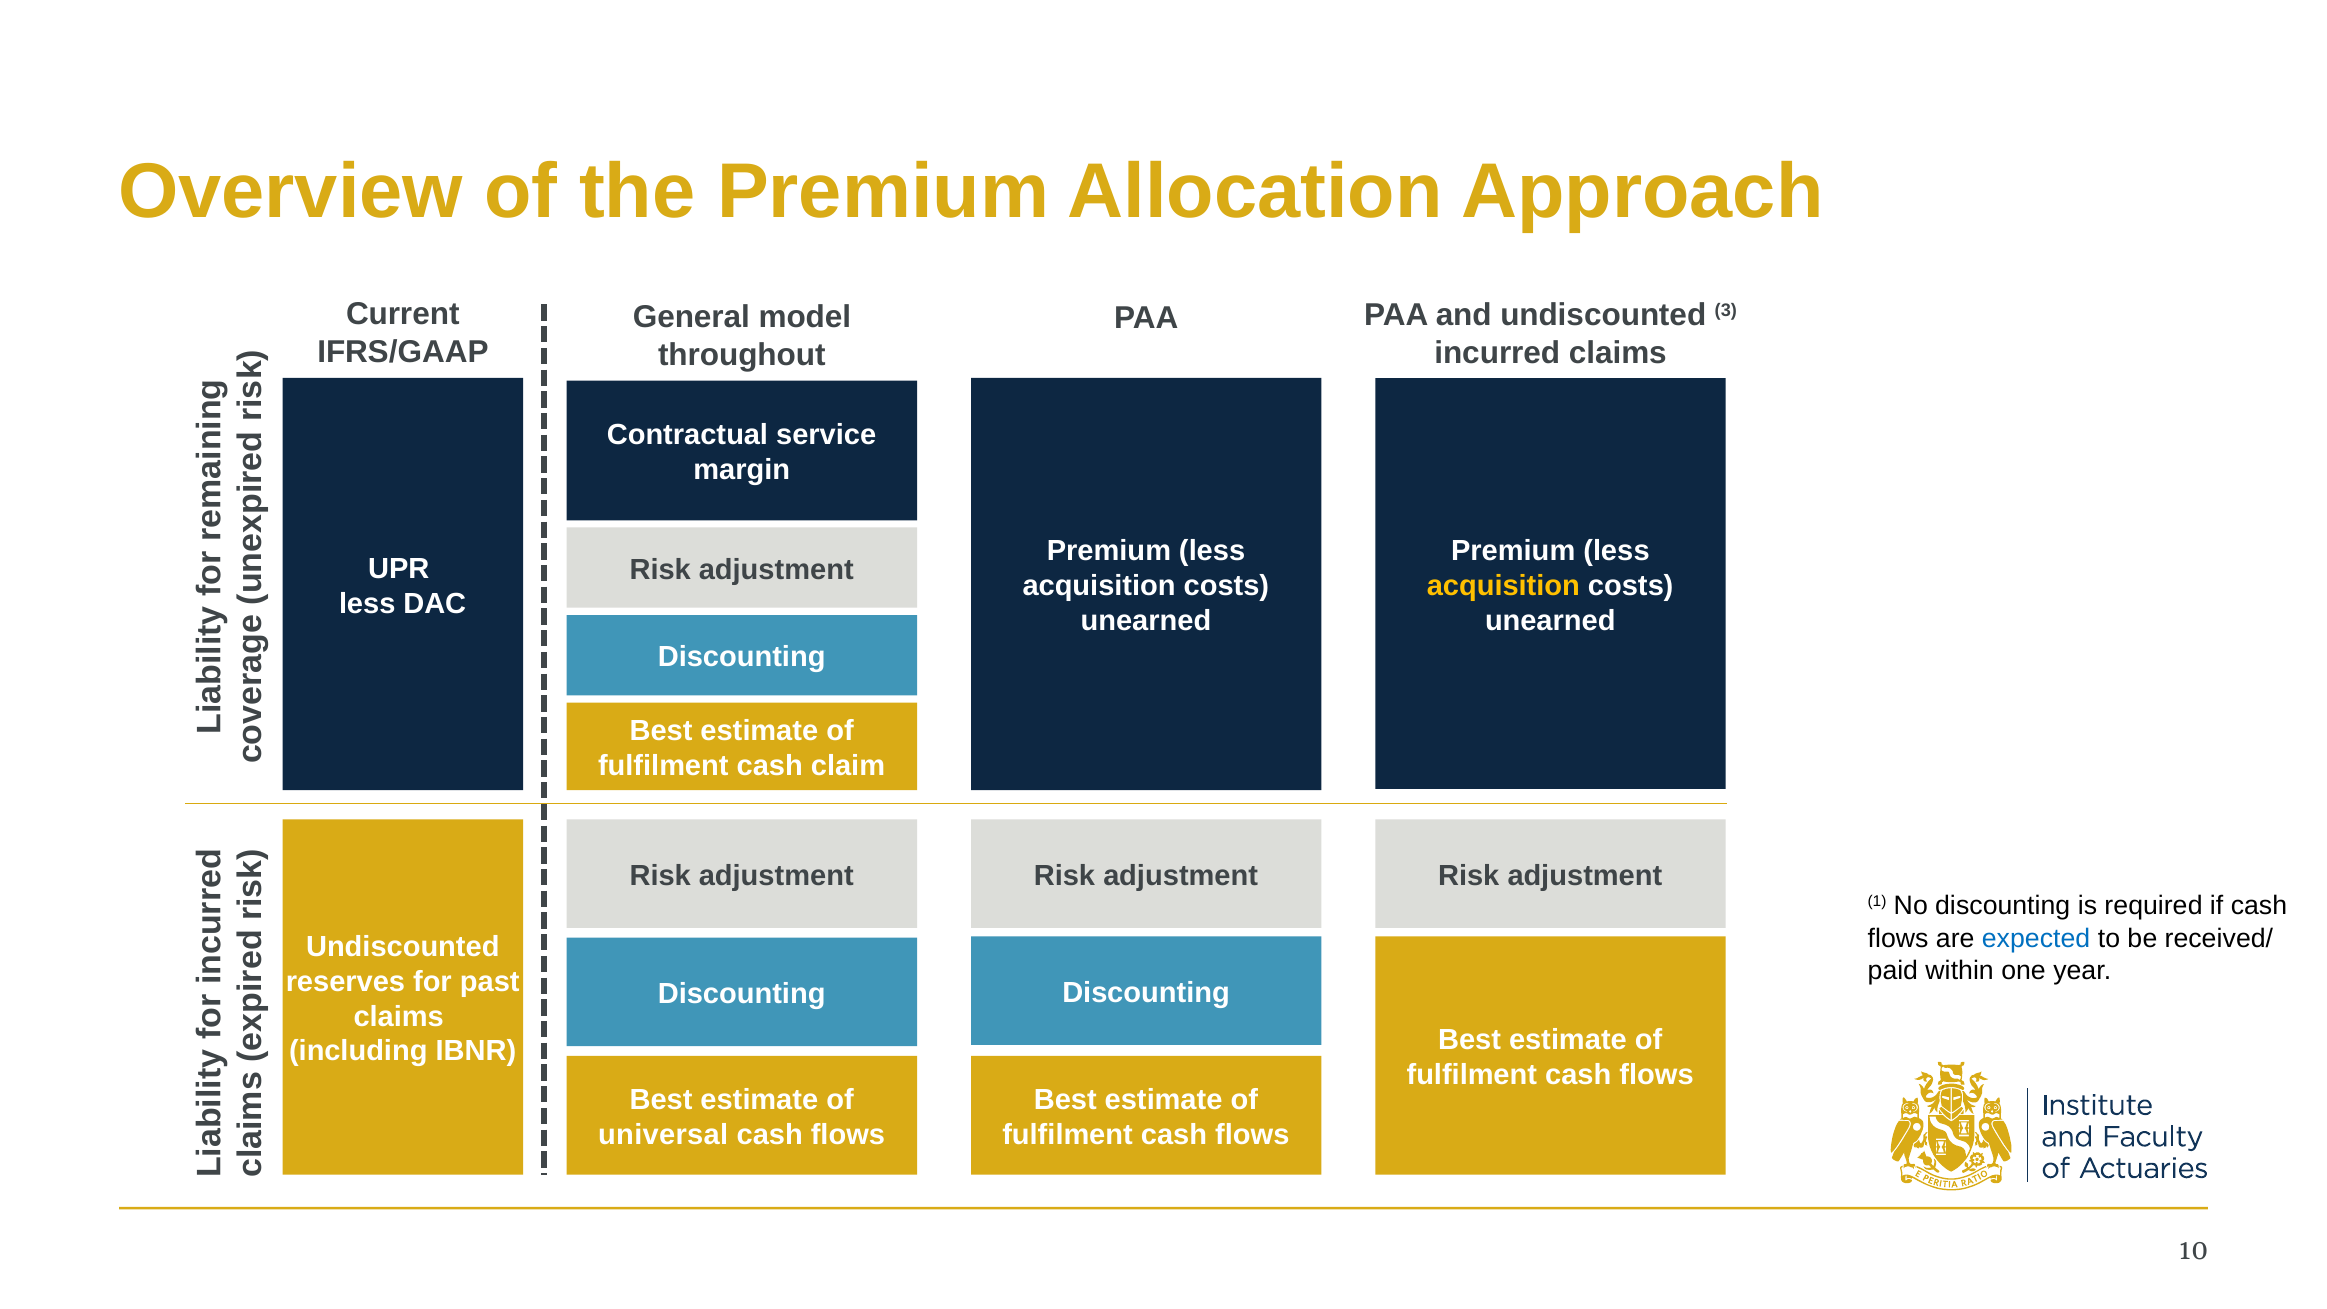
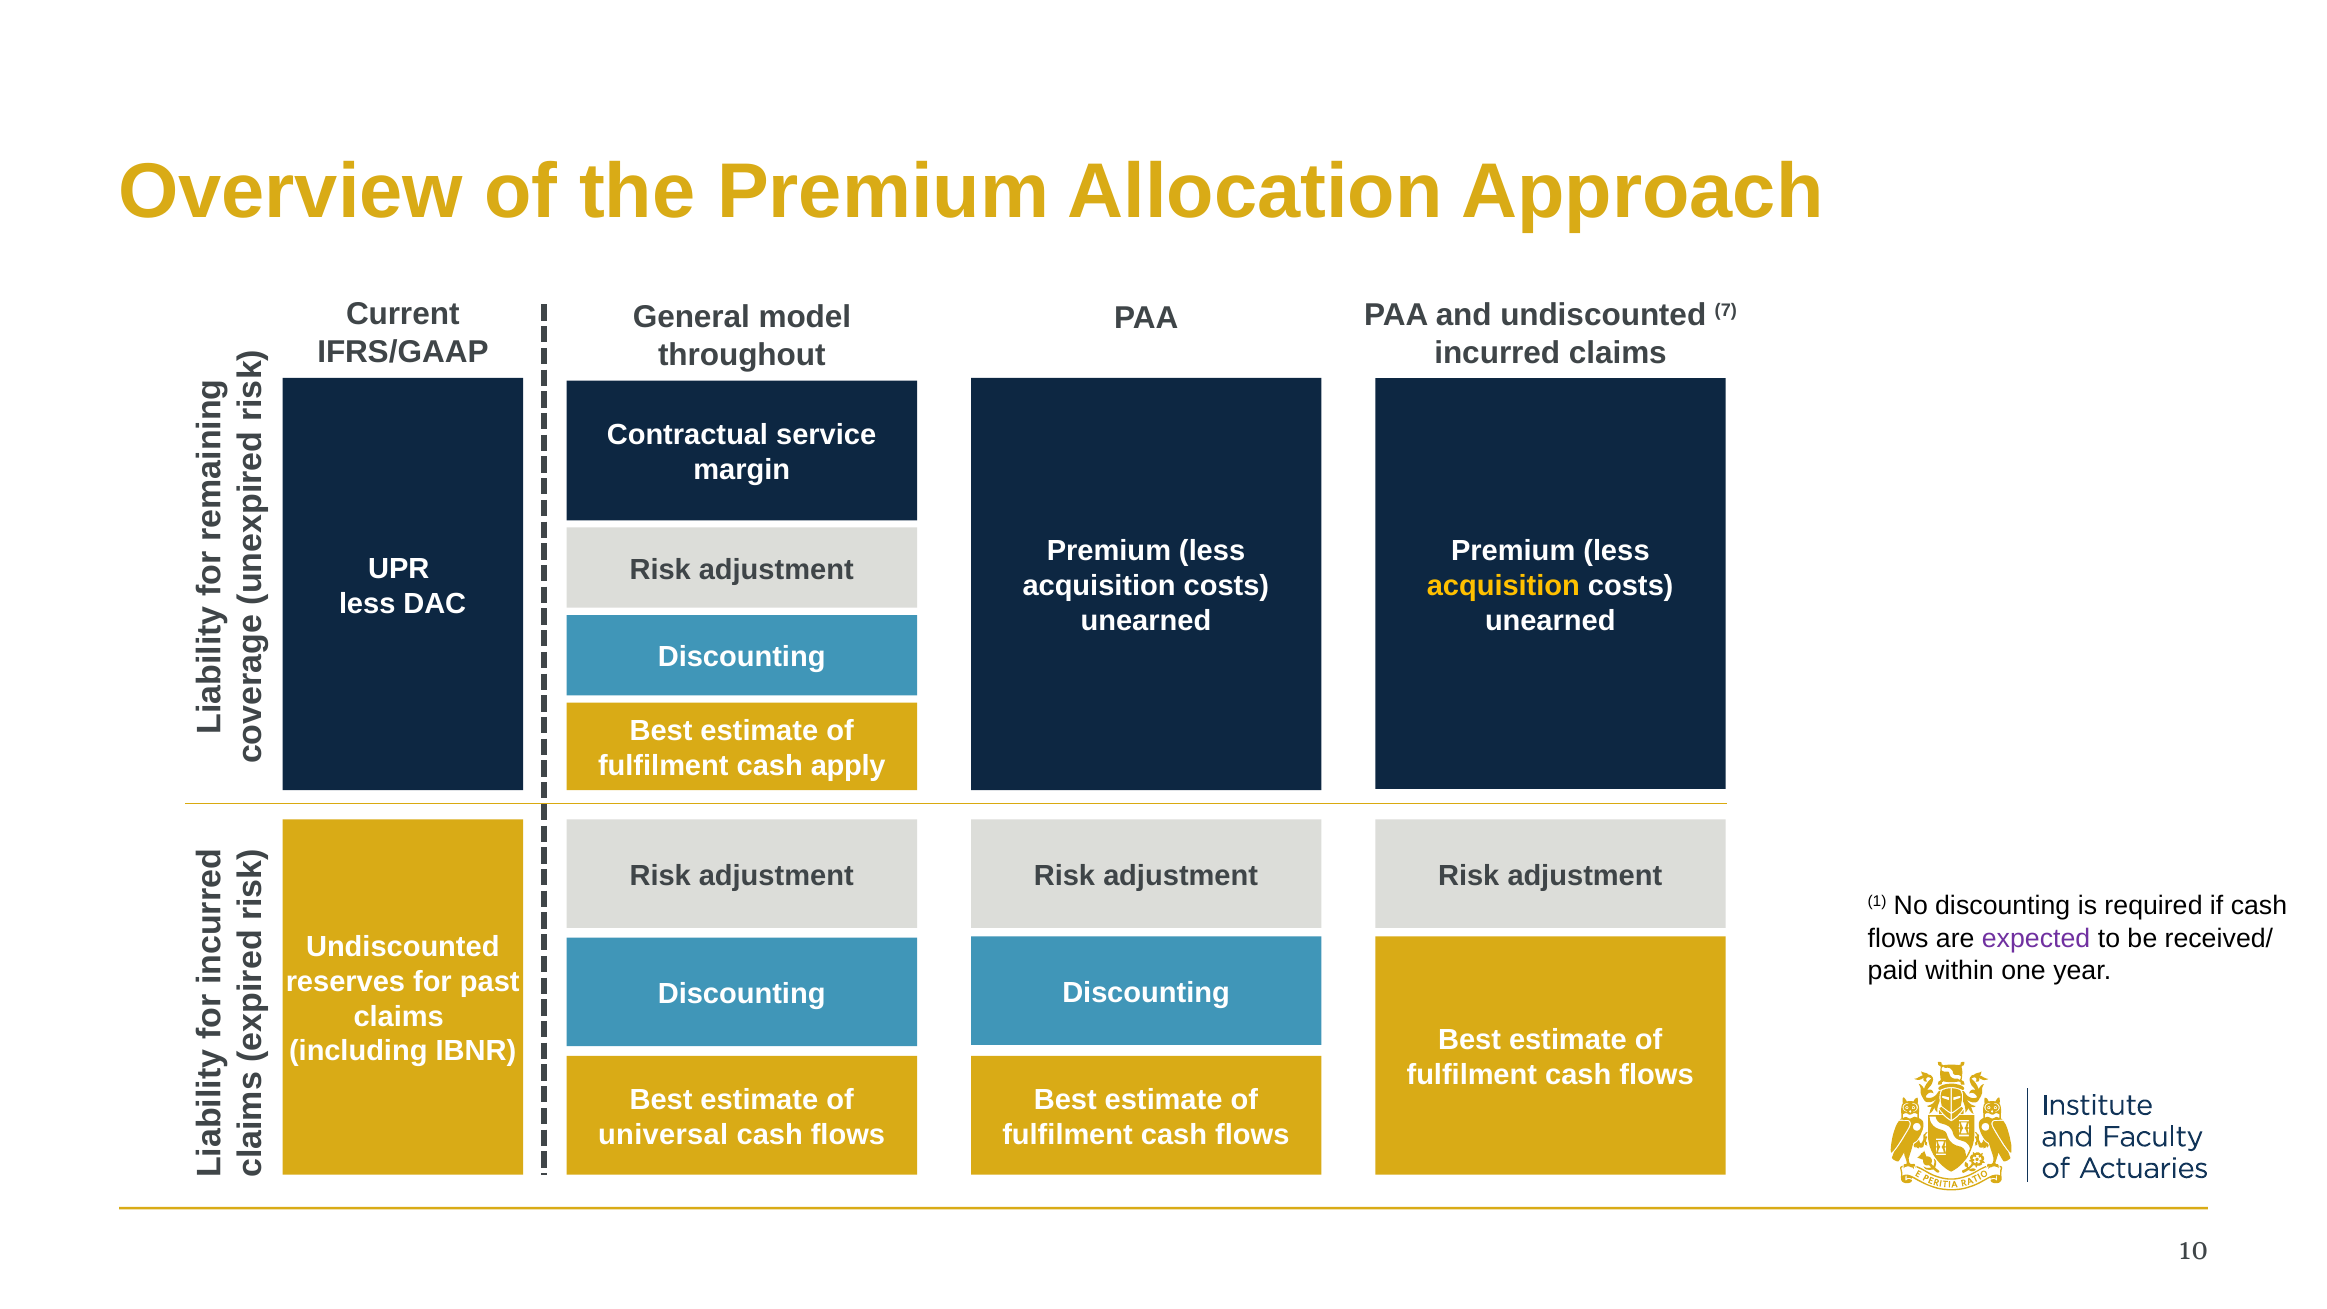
3: 3 -> 7
claim: claim -> apply
expected colour: blue -> purple
